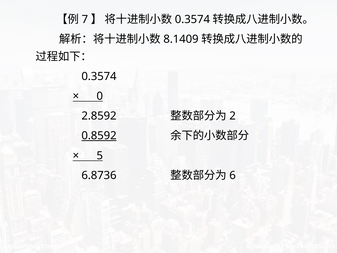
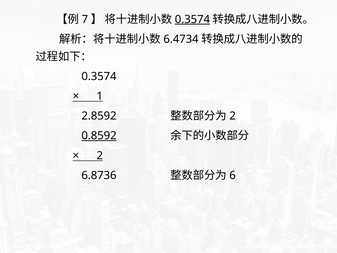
0.3574 at (192, 19) underline: none -> present
8.1409: 8.1409 -> 6.4734
0: 0 -> 1
5 at (100, 155): 5 -> 2
